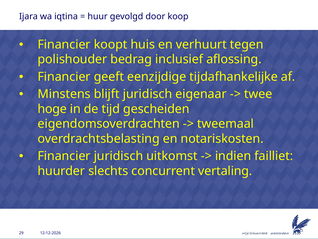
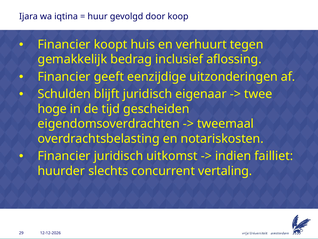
polishouder: polishouder -> gemakkelijk
tijdafhankelijke: tijdafhankelijke -> uitzonderingen
Minstens: Minstens -> Schulden
